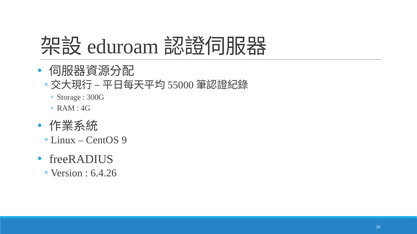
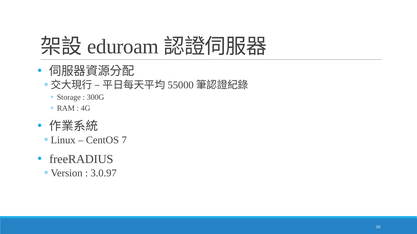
9: 9 -> 7
6.4.26: 6.4.26 -> 3.0.97
